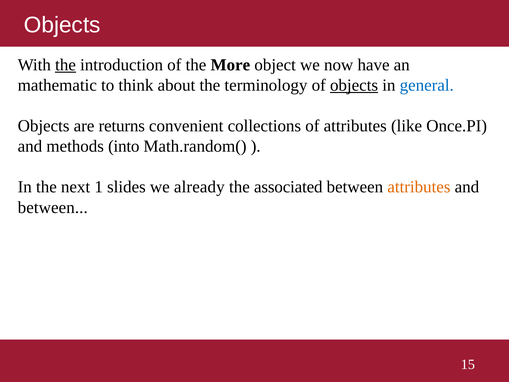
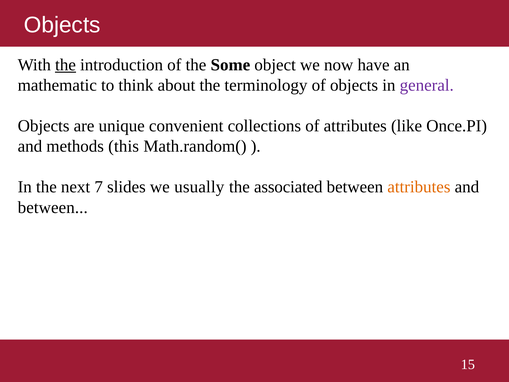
More: More -> Some
objects at (354, 85) underline: present -> none
general colour: blue -> purple
returns: returns -> unique
into: into -> this
1: 1 -> 7
already: already -> usually
